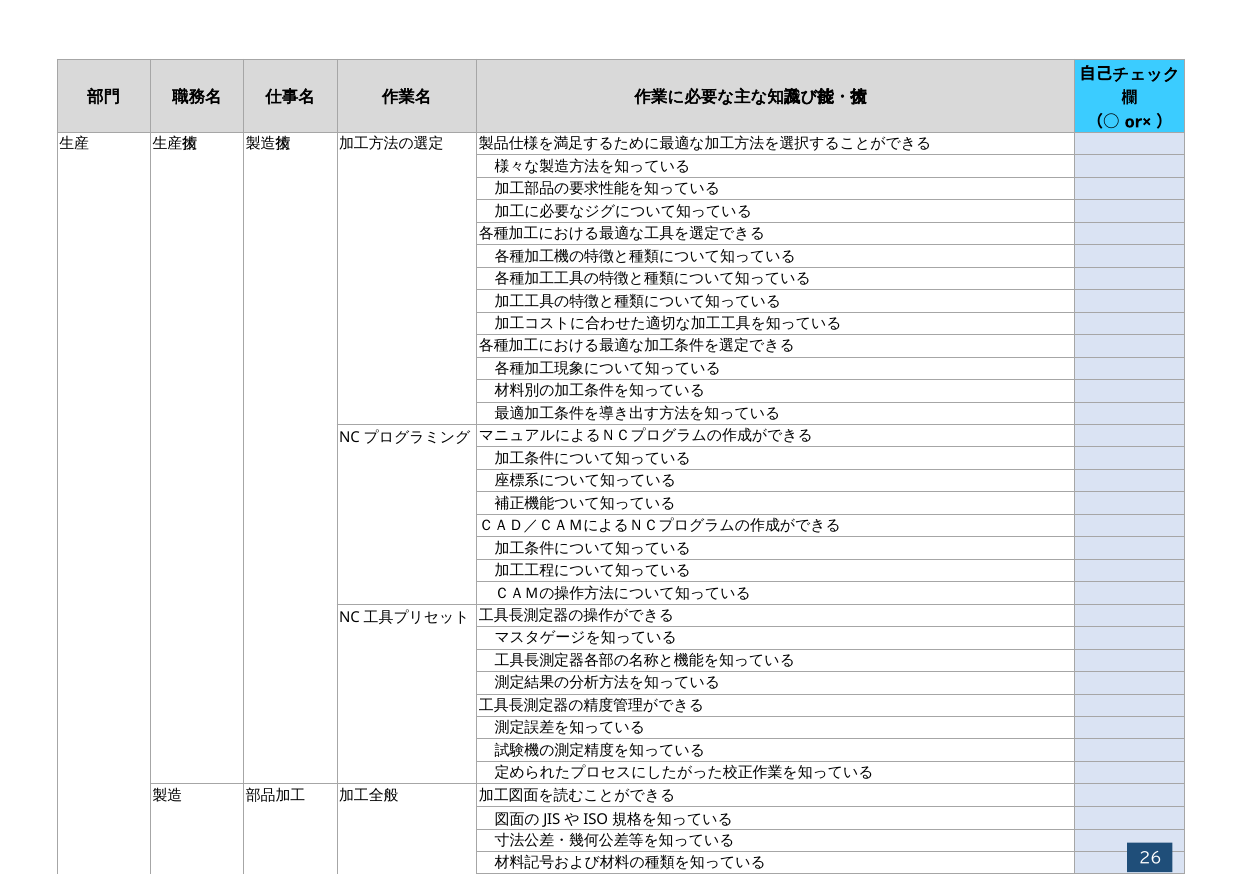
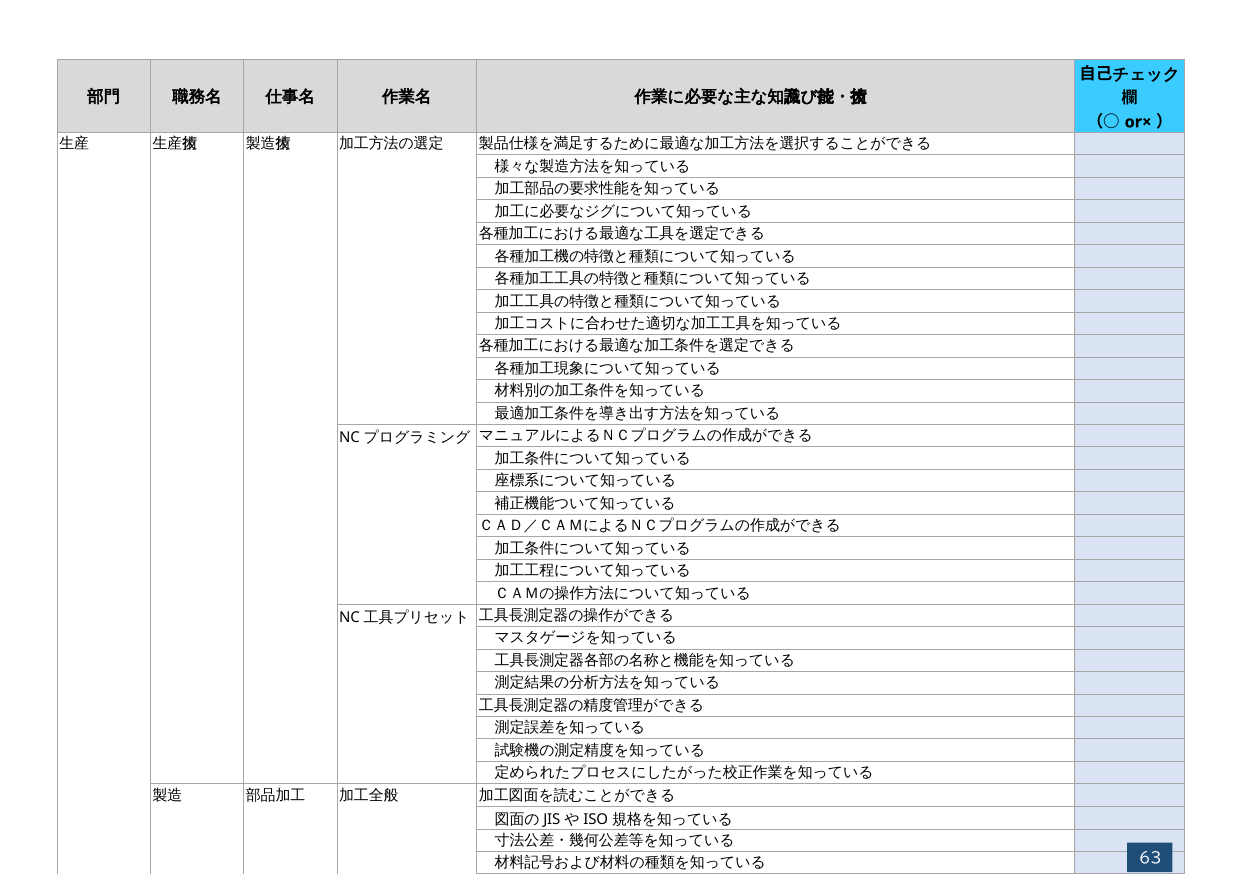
26: 26 -> 63
